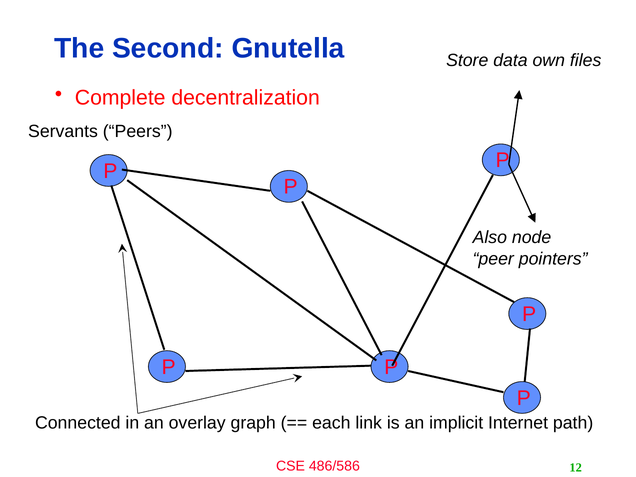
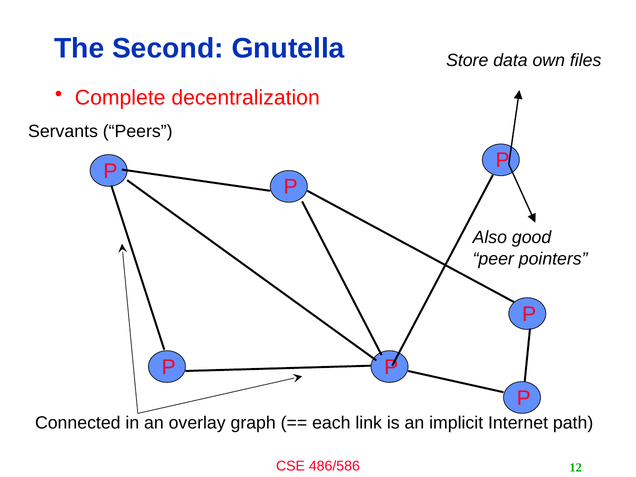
node: node -> good
